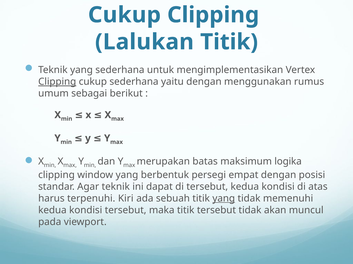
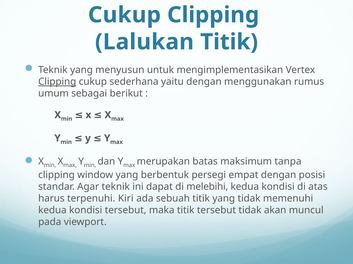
yang sederhana: sederhana -> menyusun
logika: logika -> tanpa
di tersebut: tersebut -> melebihi
yang at (224, 199) underline: present -> none
